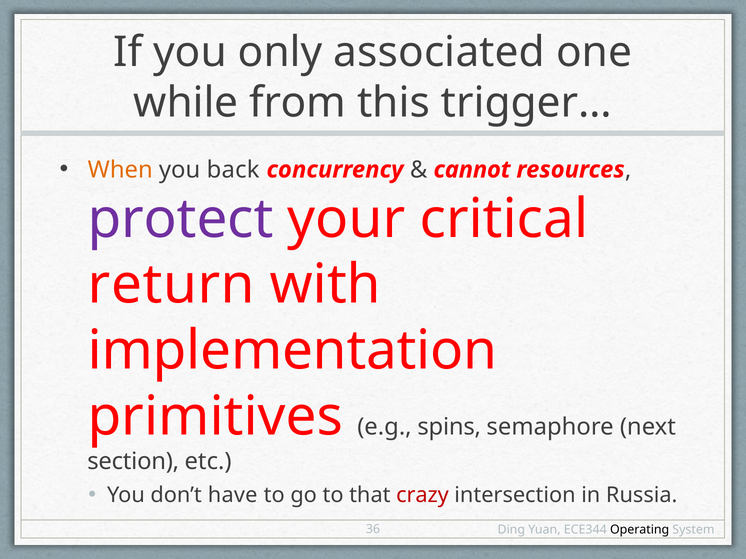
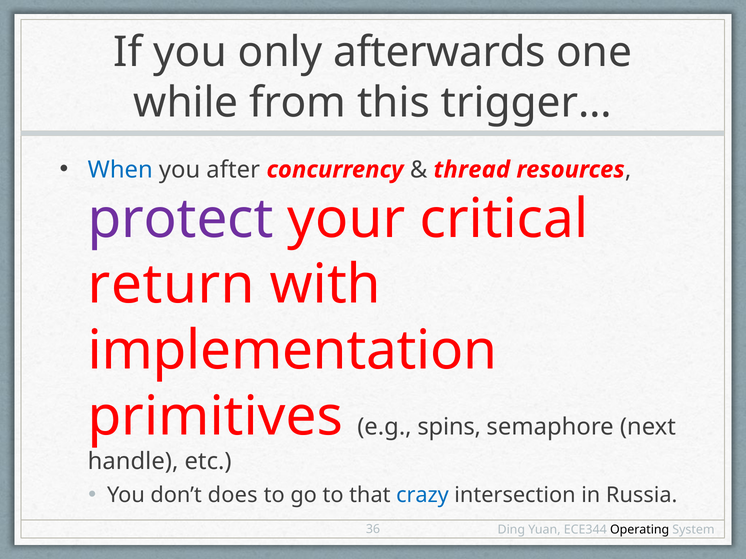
associated: associated -> afterwards
When colour: orange -> blue
back: back -> after
cannot: cannot -> thread
section: section -> handle
have: have -> does
crazy colour: red -> blue
